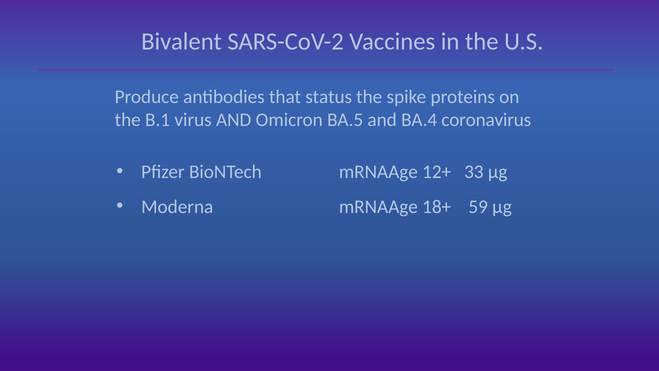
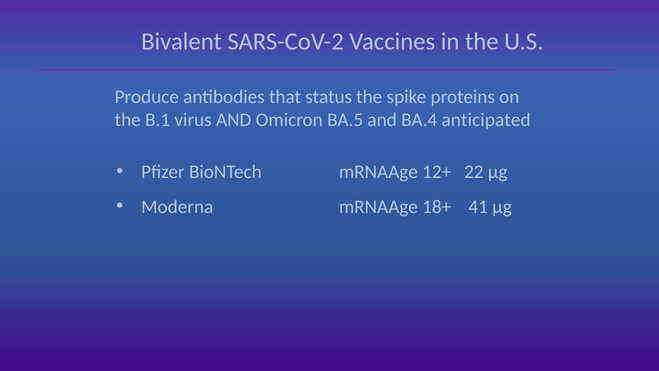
coronavirus: coronavirus -> anticipated
33: 33 -> 22
59: 59 -> 41
